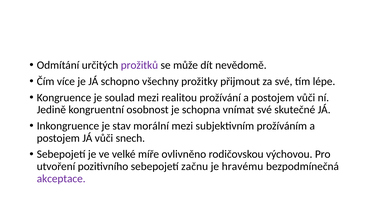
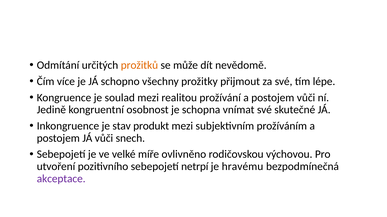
prožitků colour: purple -> orange
morální: morální -> produkt
začnu: začnu -> netrpí
